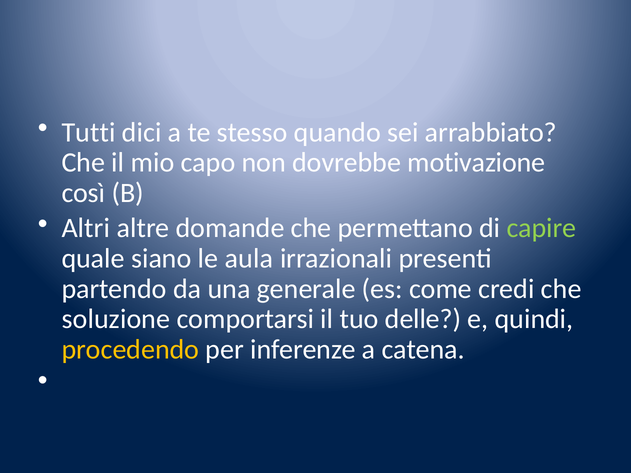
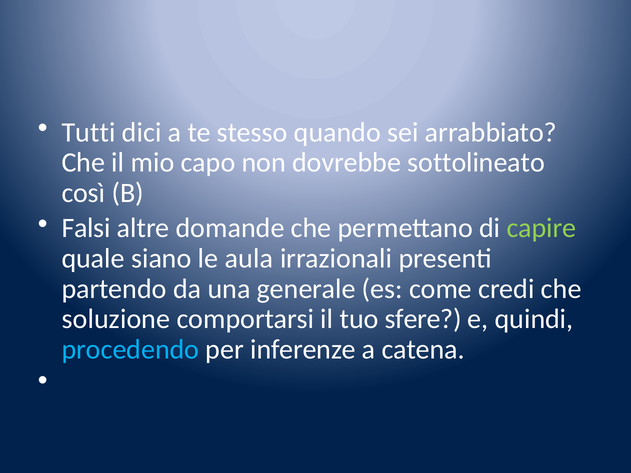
motivazione: motivazione -> sottolineato
Altri: Altri -> Falsi
delle: delle -> sfere
procedendo colour: yellow -> light blue
